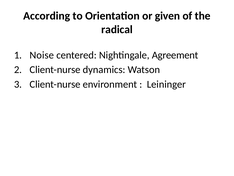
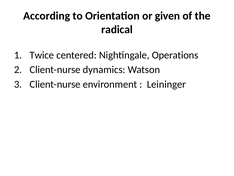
Noise: Noise -> Twice
Agreement: Agreement -> Operations
